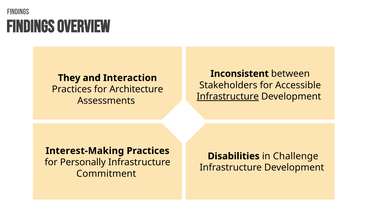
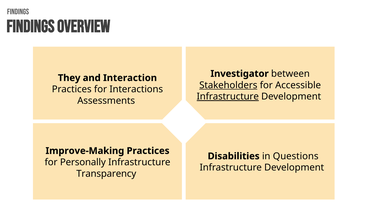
Inconsistent: Inconsistent -> Investigator
Stakeholders underline: none -> present
Architecture: Architecture -> Interactions
Interest-Making: Interest-Making -> Improve-Making
Challenge: Challenge -> Questions
Commitment: Commitment -> Transparency
